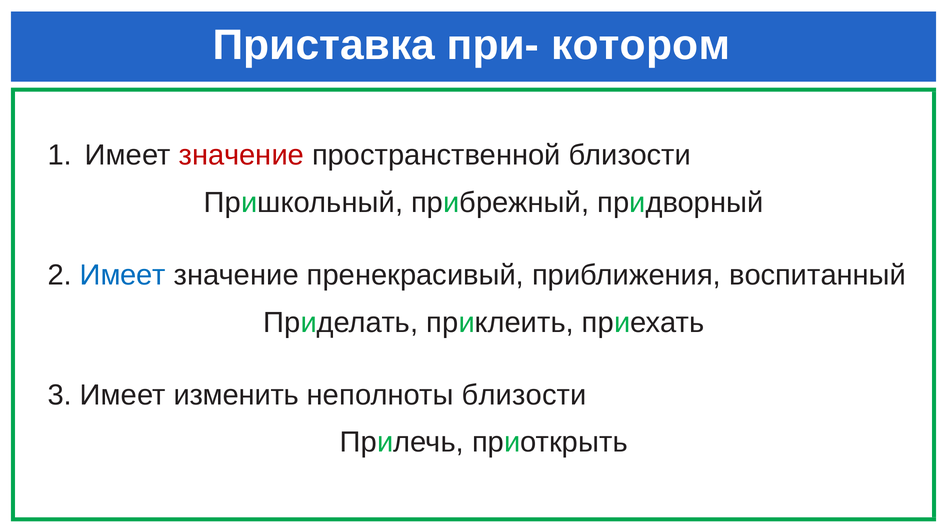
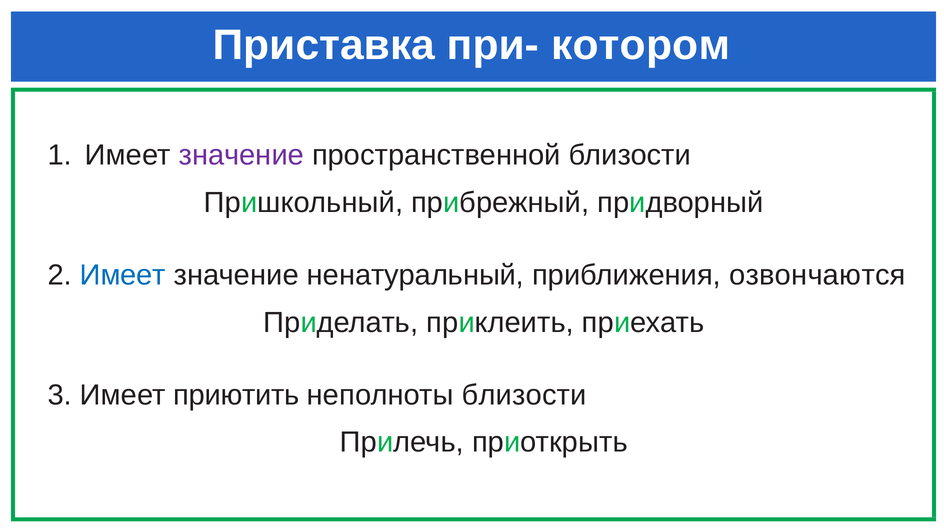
значение at (241, 155) colour: red -> purple
пренекрасивый: пренекрасивый -> ненатуральный
воспитанный: воспитанный -> озвончаются
изменить: изменить -> приютить
